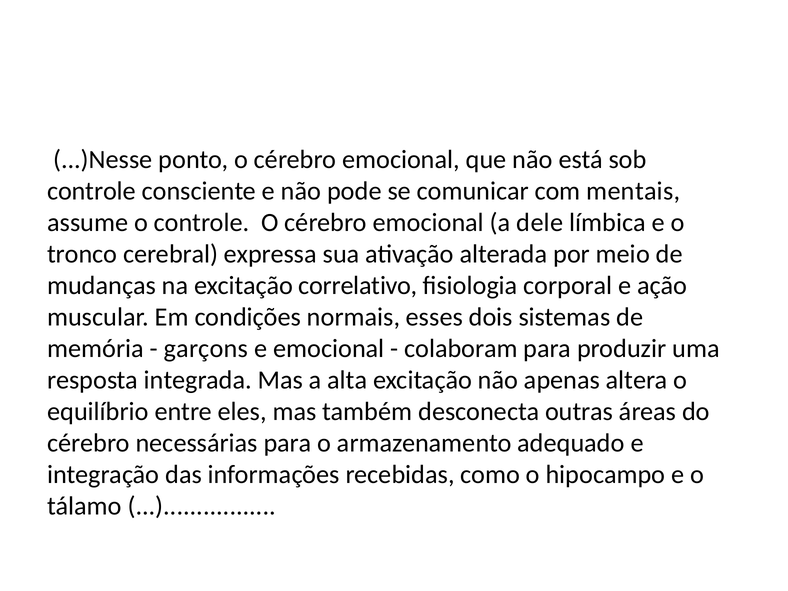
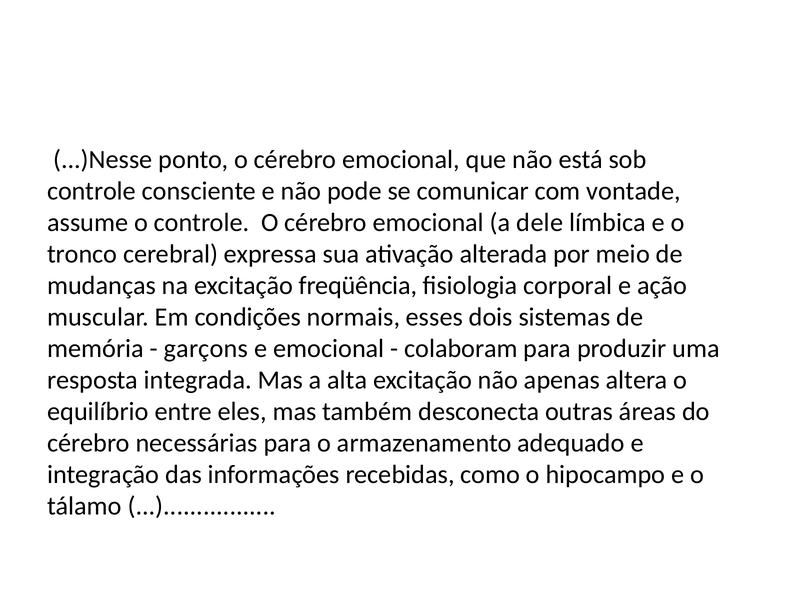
mentais: mentais -> vontade
correlativo: correlativo -> freqüência
